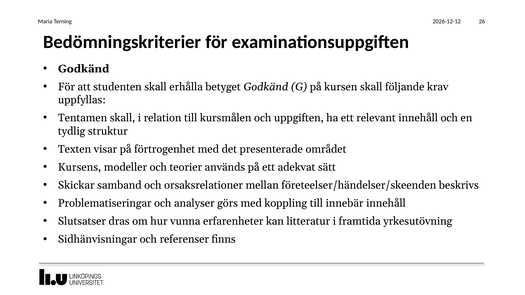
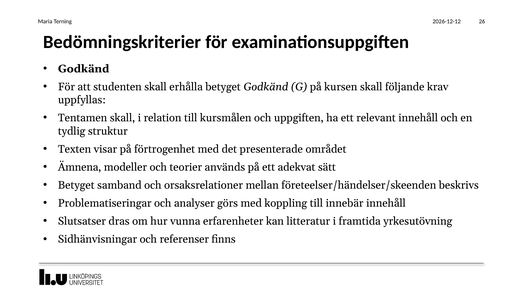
Kursens: Kursens -> Ämnena
Skickar at (76, 185): Skickar -> Betyget
